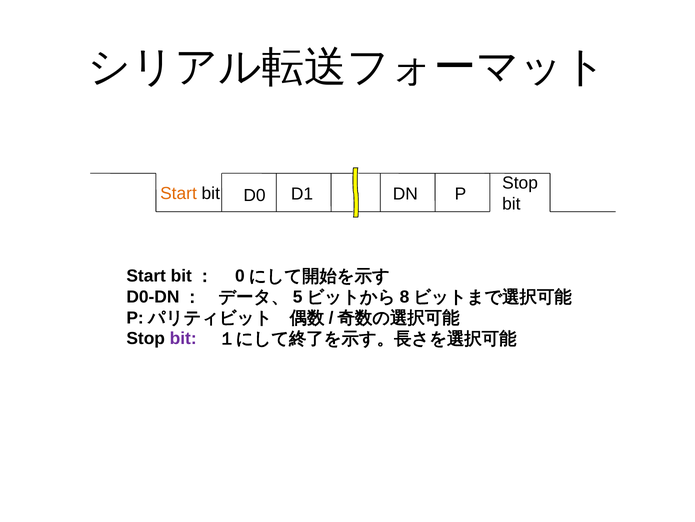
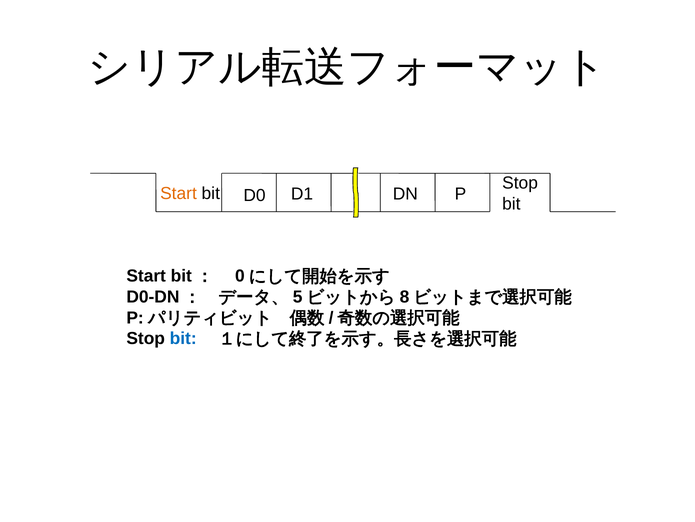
bit at (183, 338) colour: purple -> blue
